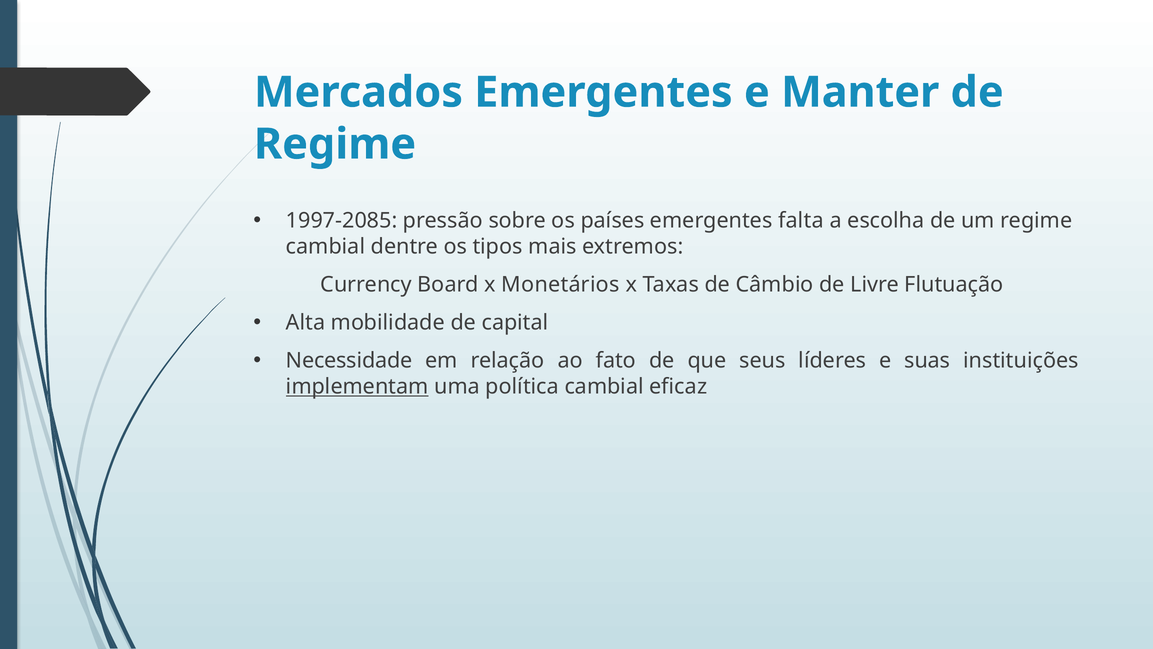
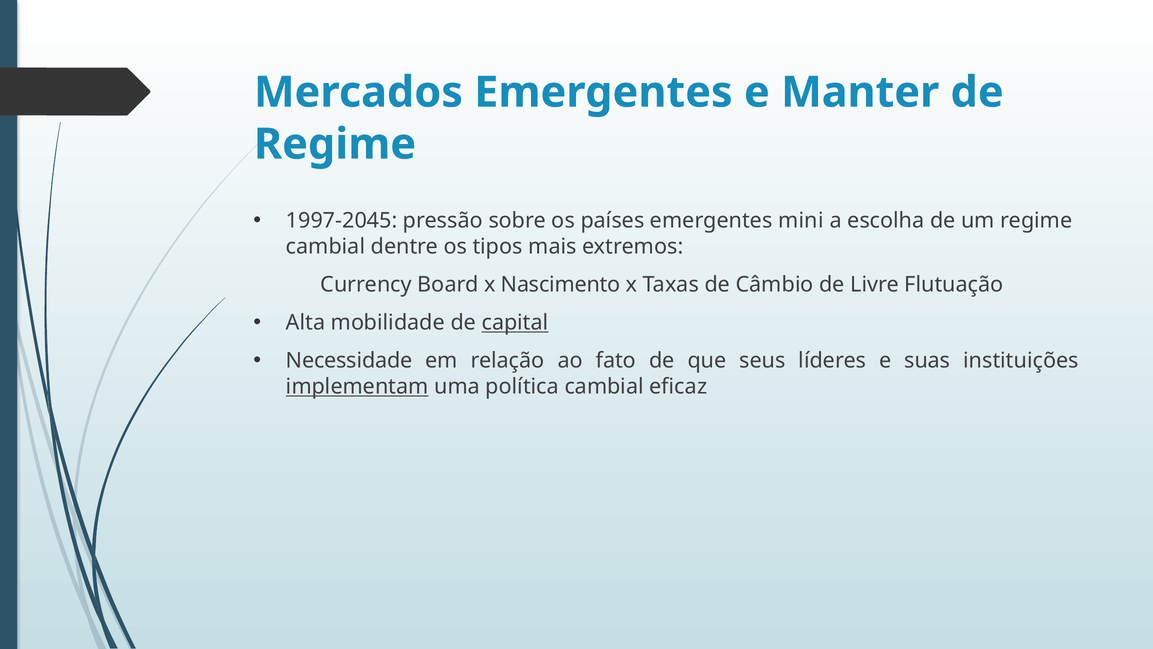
1997-2085: 1997-2085 -> 1997-2045
falta: falta -> mini
Monetários: Monetários -> Nascimento
capital underline: none -> present
